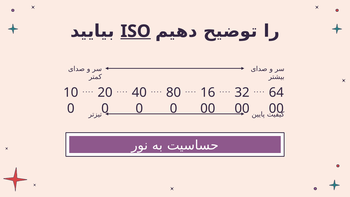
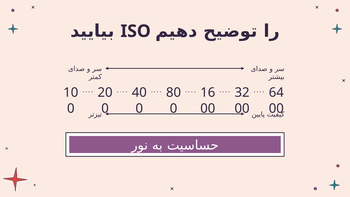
ISO underline: present -> none
